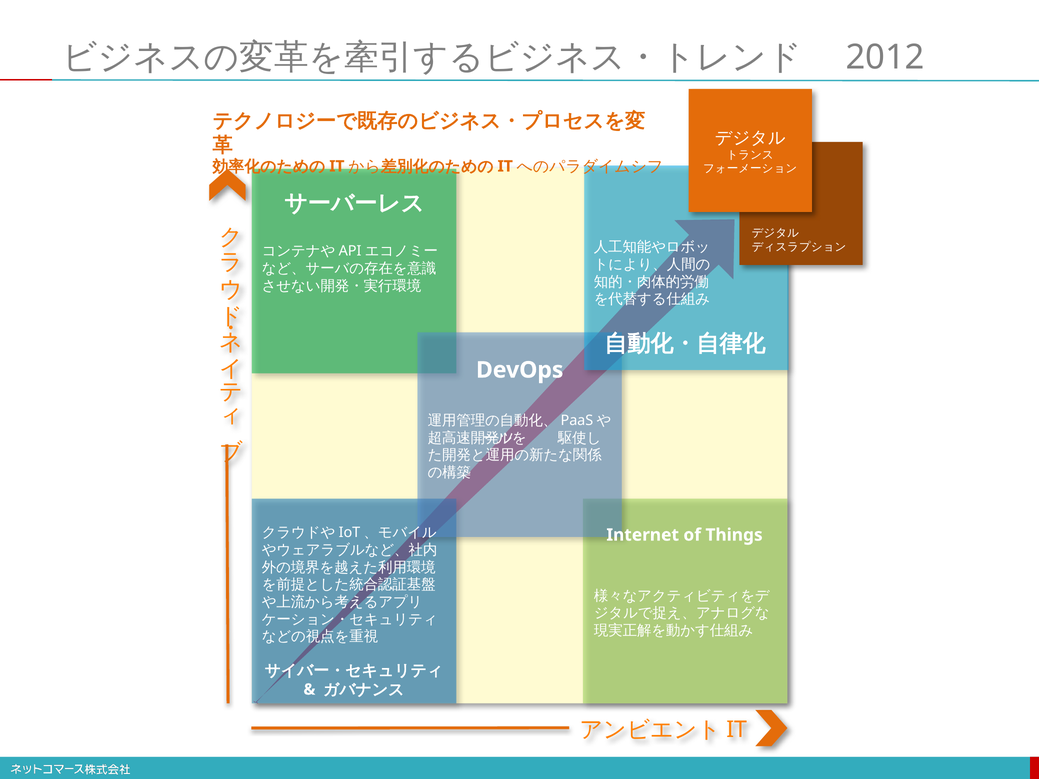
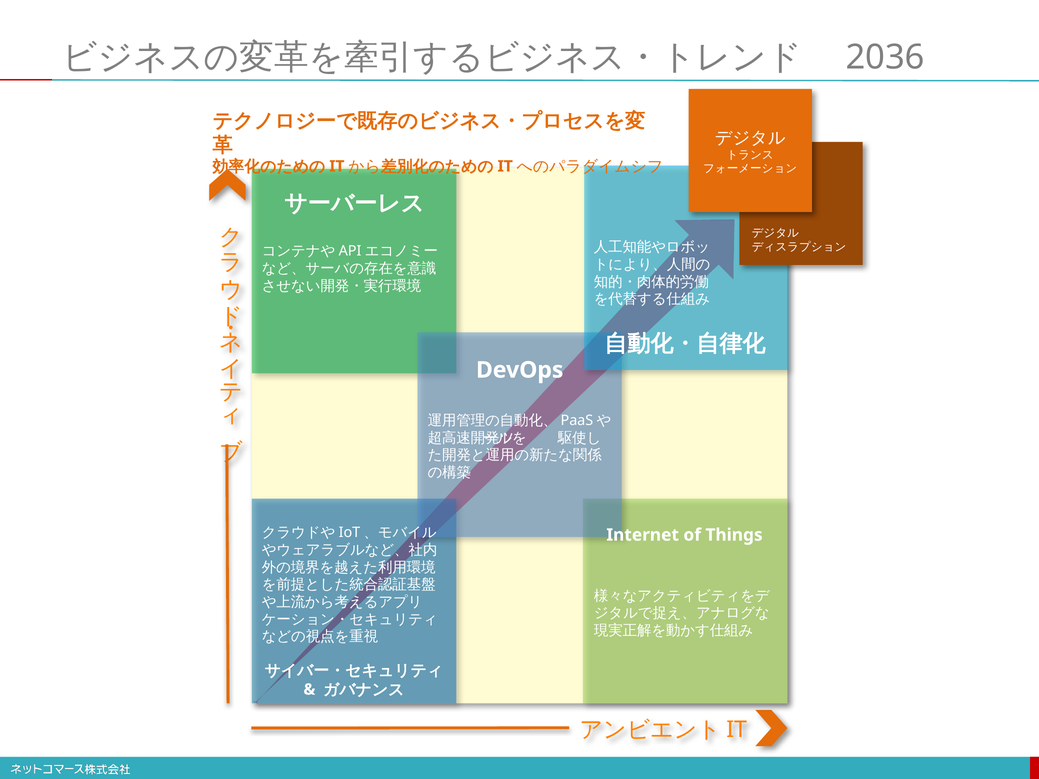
2012: 2012 -> 2036
